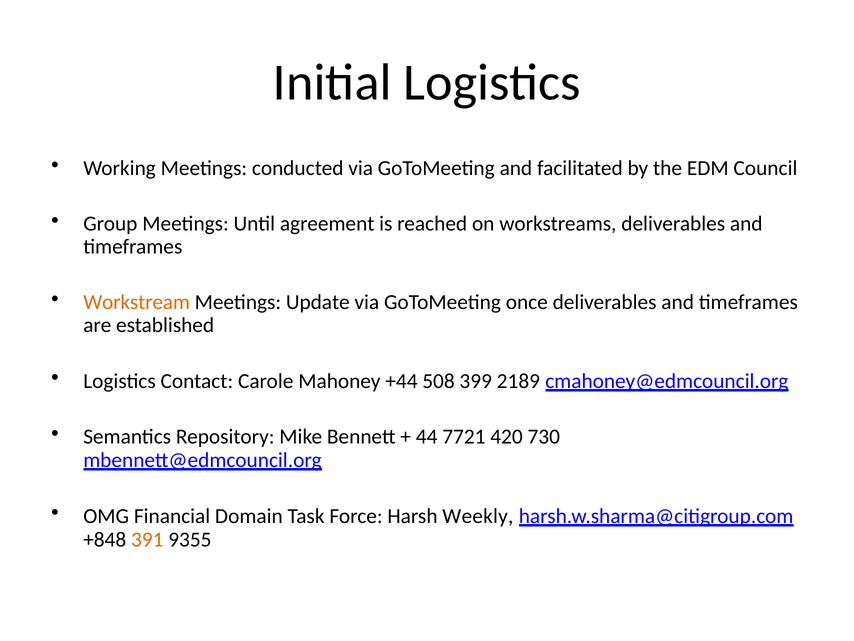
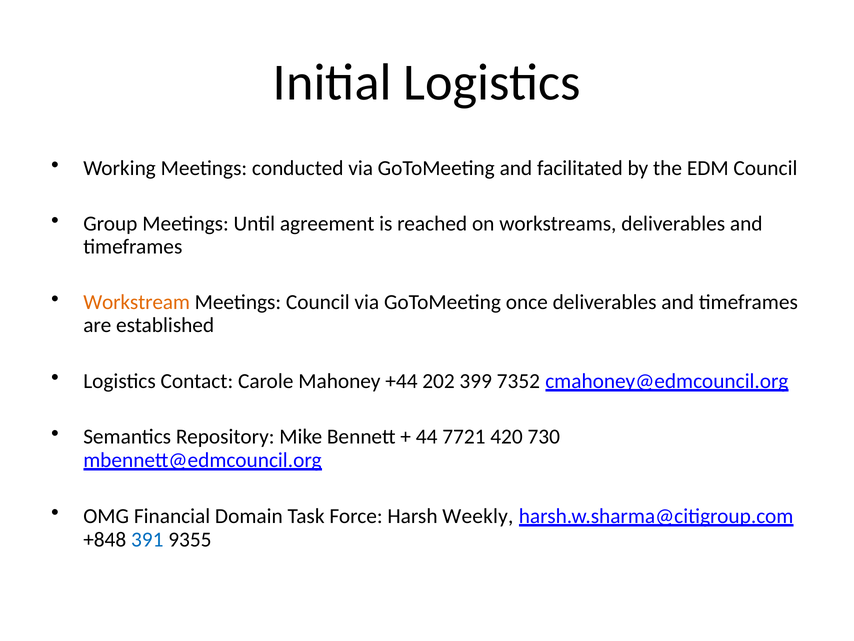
Meetings Update: Update -> Council
508: 508 -> 202
2189: 2189 -> 7352
391 colour: orange -> blue
